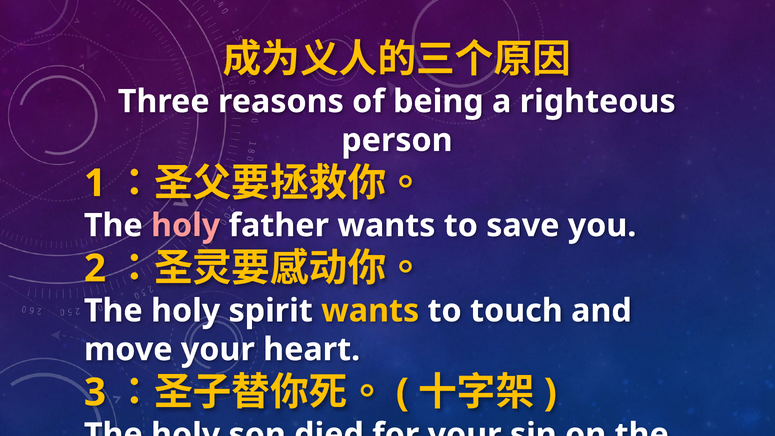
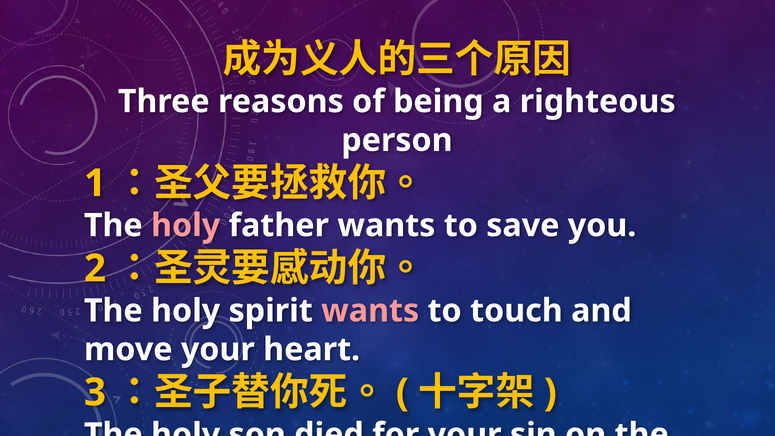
wants at (370, 311) colour: yellow -> pink
